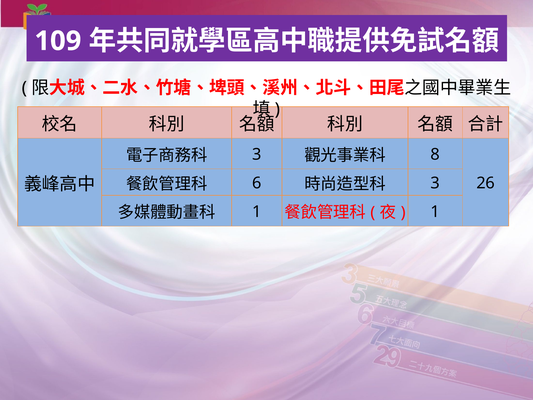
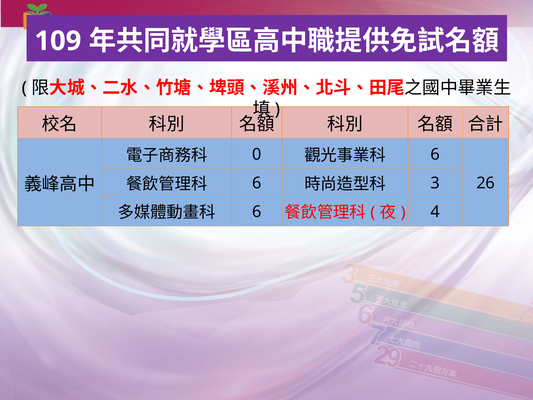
3 at (257, 154): 3 -> 0
8 at (435, 154): 8 -> 6
1 at (257, 212): 1 -> 6
1 at (435, 212): 1 -> 4
